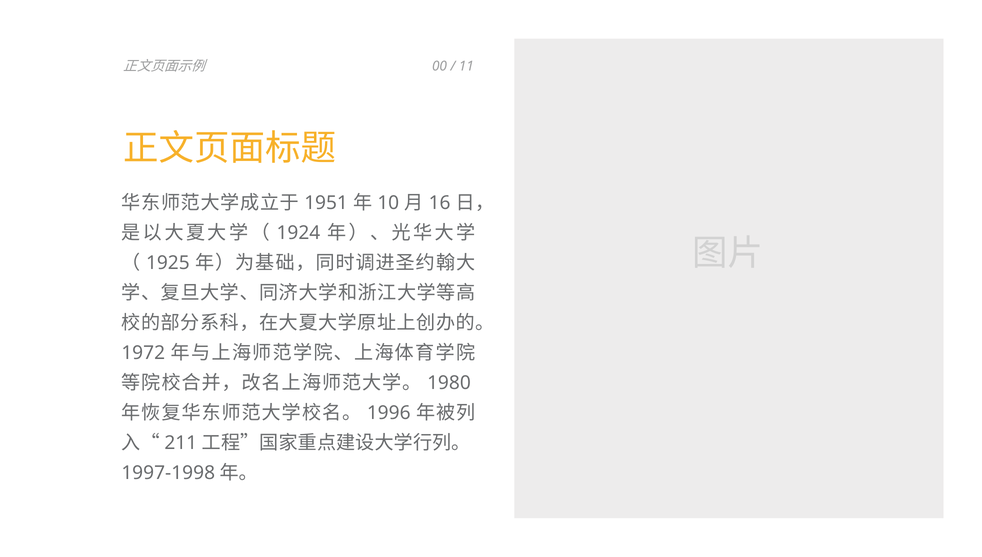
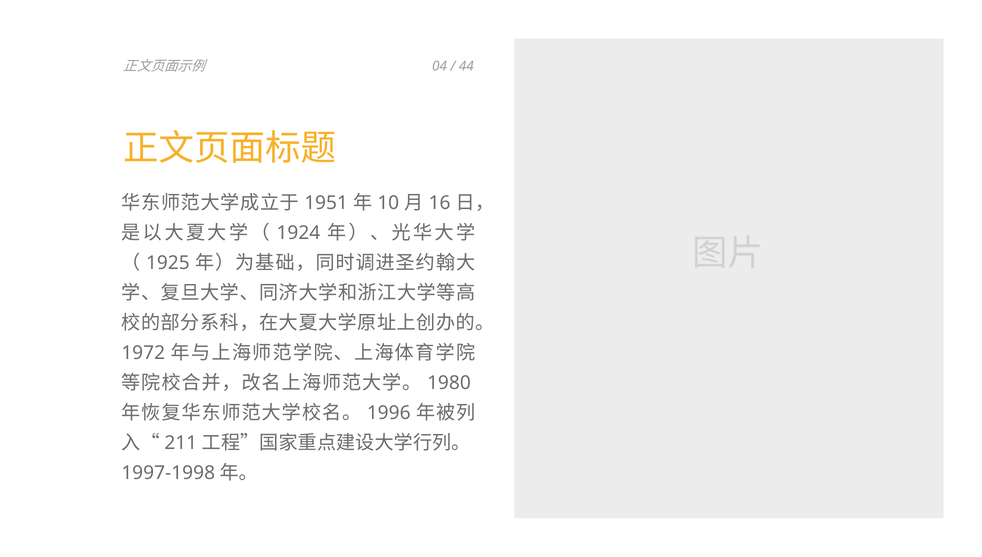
00: 00 -> 04
11: 11 -> 44
